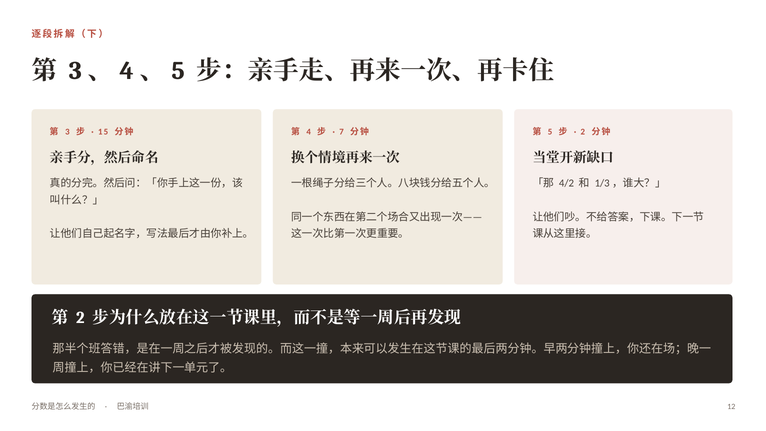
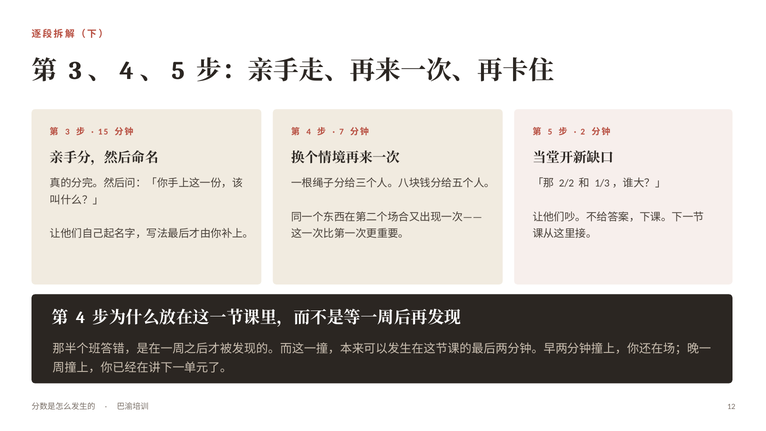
4/2: 4/2 -> 2/2
2 at (80, 317): 2 -> 4
